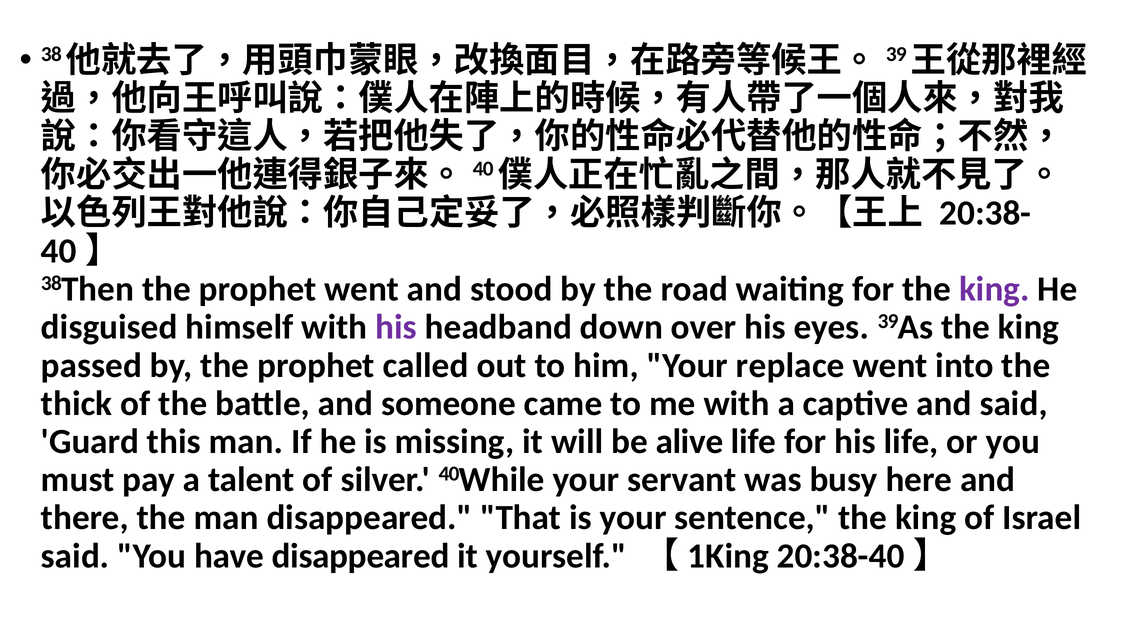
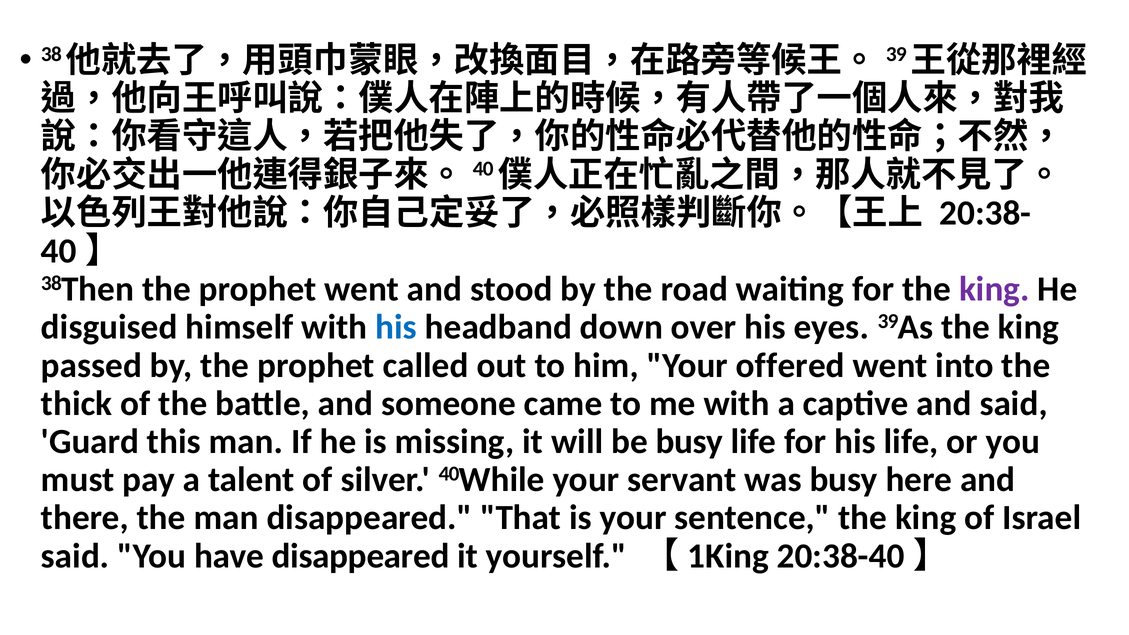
his at (396, 327) colour: purple -> blue
replace: replace -> offered
be alive: alive -> busy
